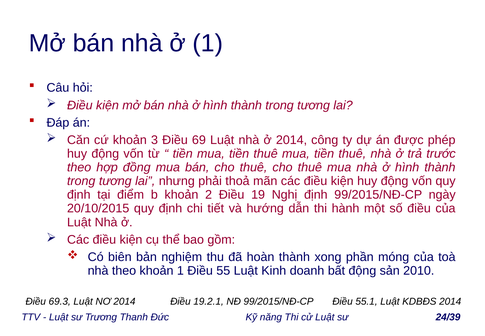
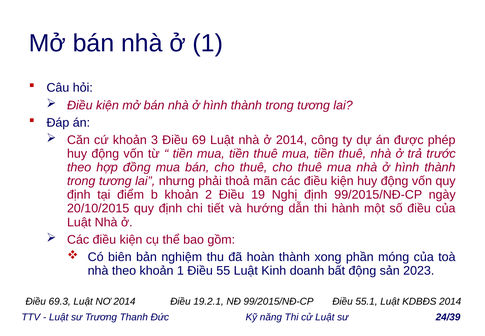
2010: 2010 -> 2023
